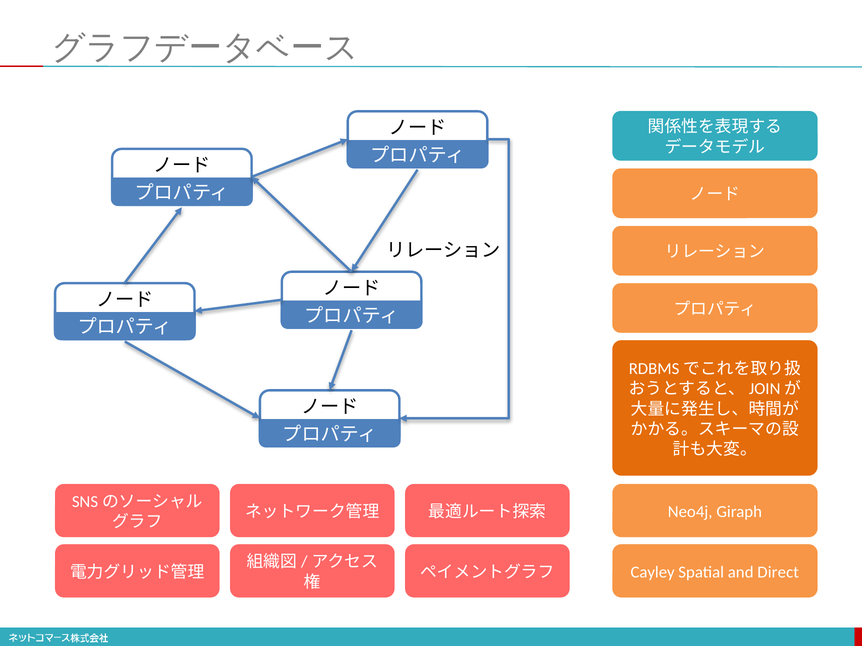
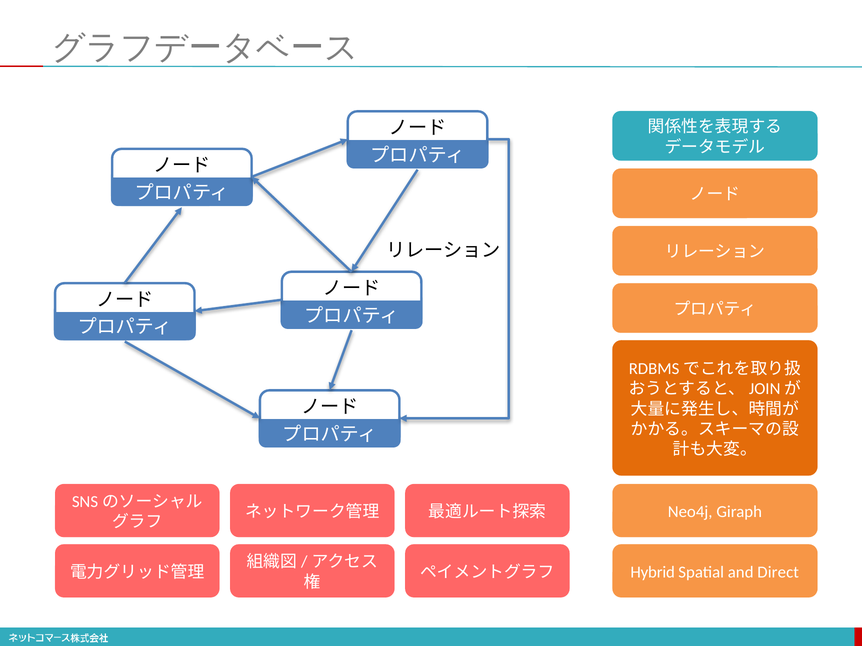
Cayley: Cayley -> Hybrid
